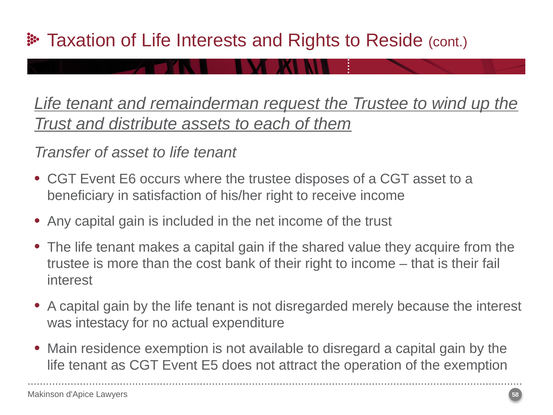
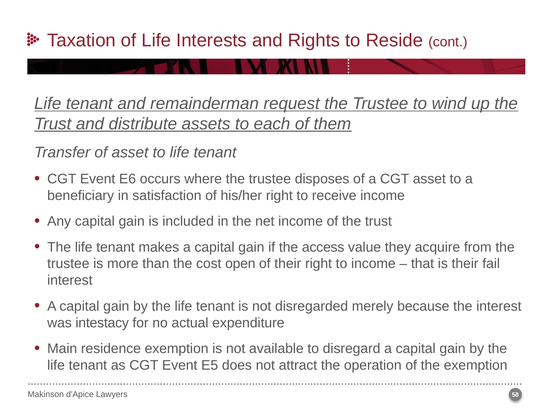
shared: shared -> access
bank: bank -> open
